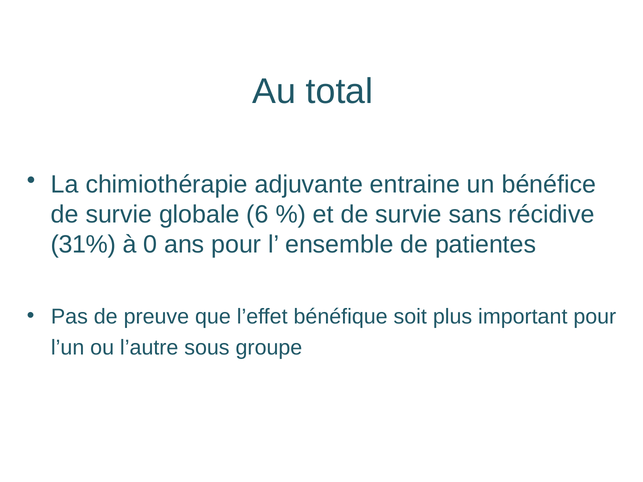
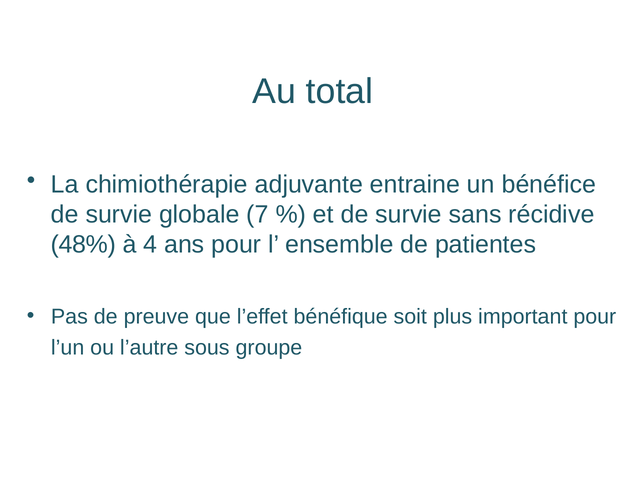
6: 6 -> 7
31%: 31% -> 48%
0: 0 -> 4
